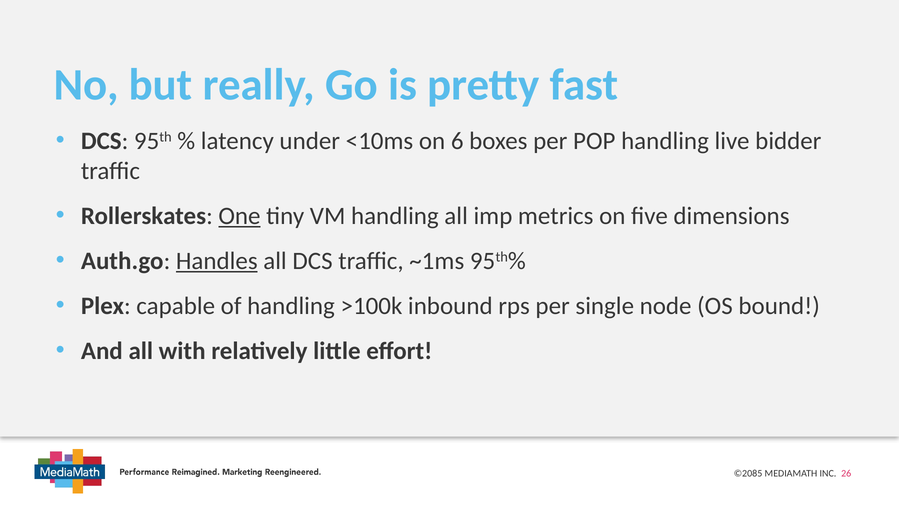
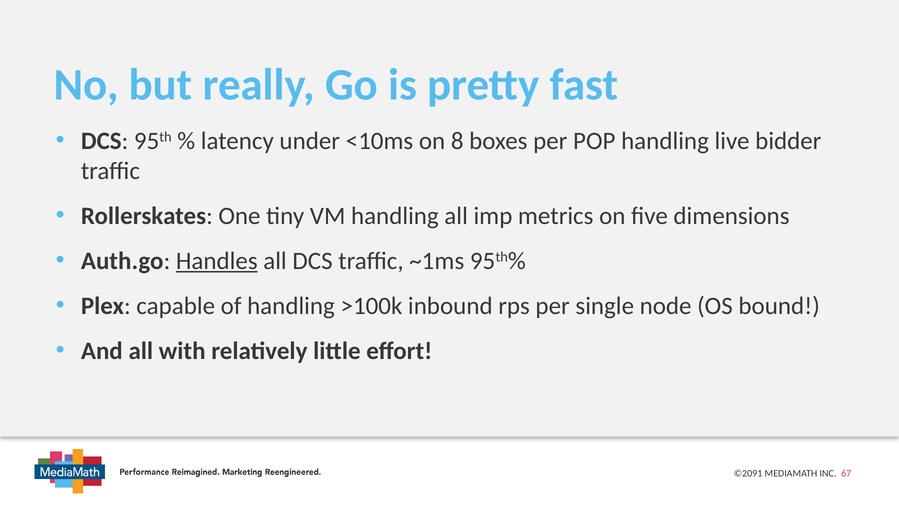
6: 6 -> 8
One underline: present -> none
©2085: ©2085 -> ©2091
26: 26 -> 67
